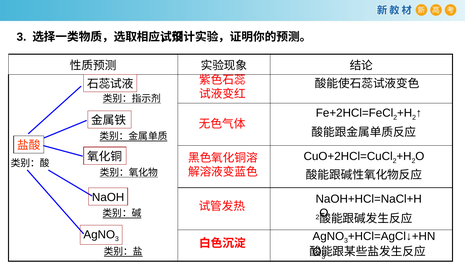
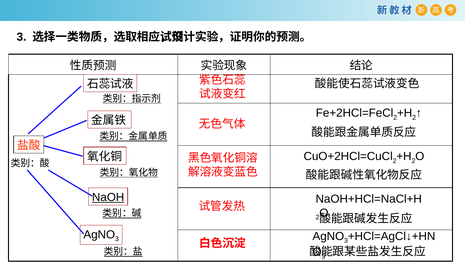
NaOH underline: none -> present
